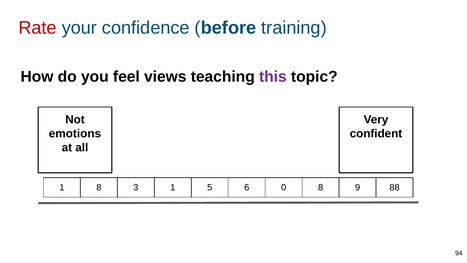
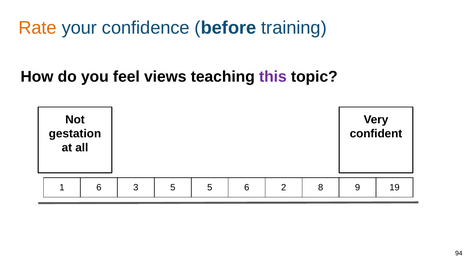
Rate colour: red -> orange
emotions: emotions -> gestation
1 8: 8 -> 6
3 1: 1 -> 5
0: 0 -> 2
88: 88 -> 19
